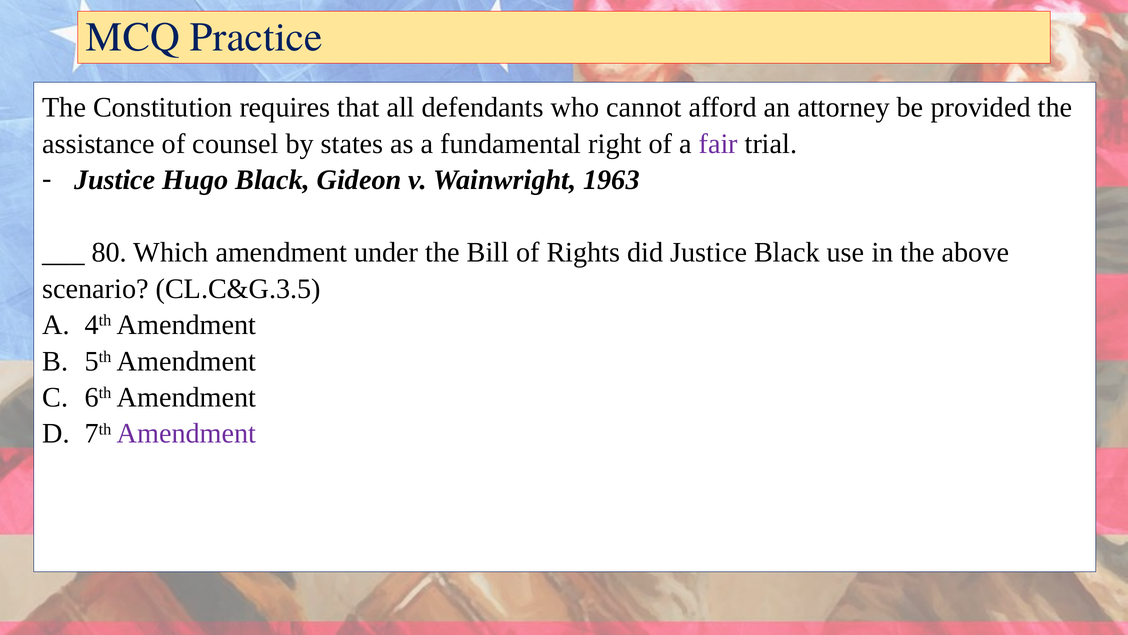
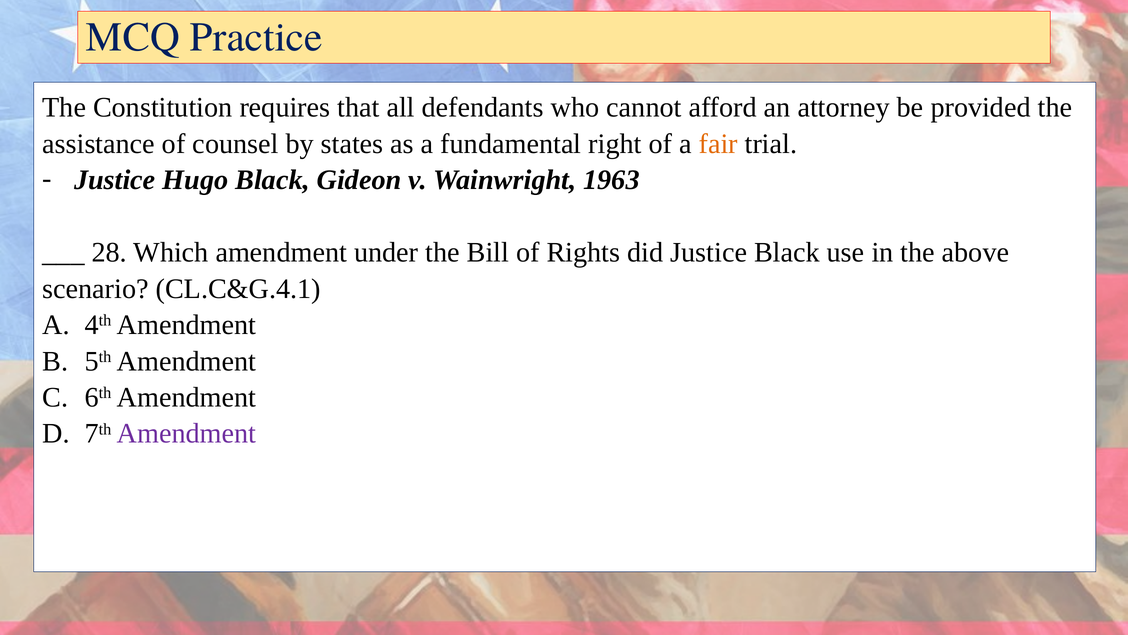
fair colour: purple -> orange
80: 80 -> 28
CL.C&G.3.5: CL.C&G.3.5 -> CL.C&G.4.1
